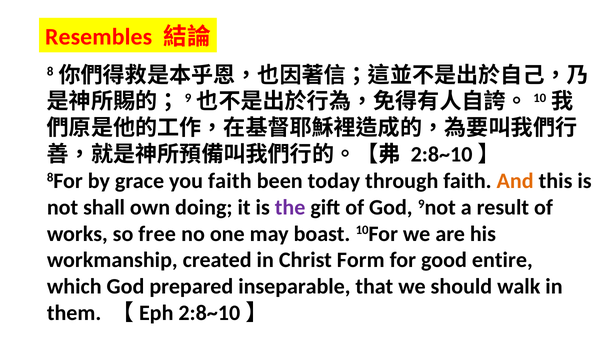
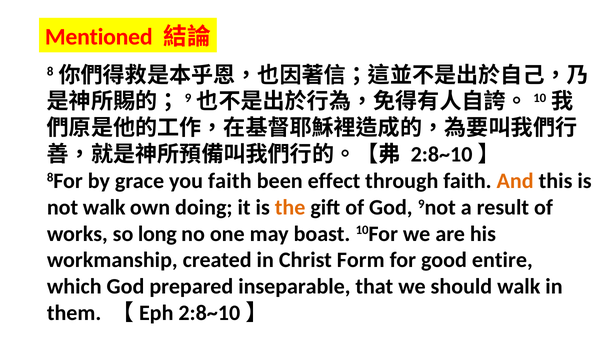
Resembles: Resembles -> Mentioned
today: today -> effect
not shall: shall -> walk
the colour: purple -> orange
free: free -> long
